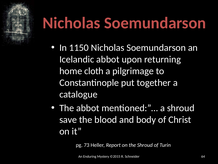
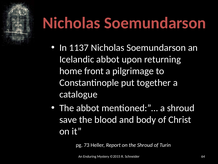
1150: 1150 -> 1137
cloth: cloth -> front
